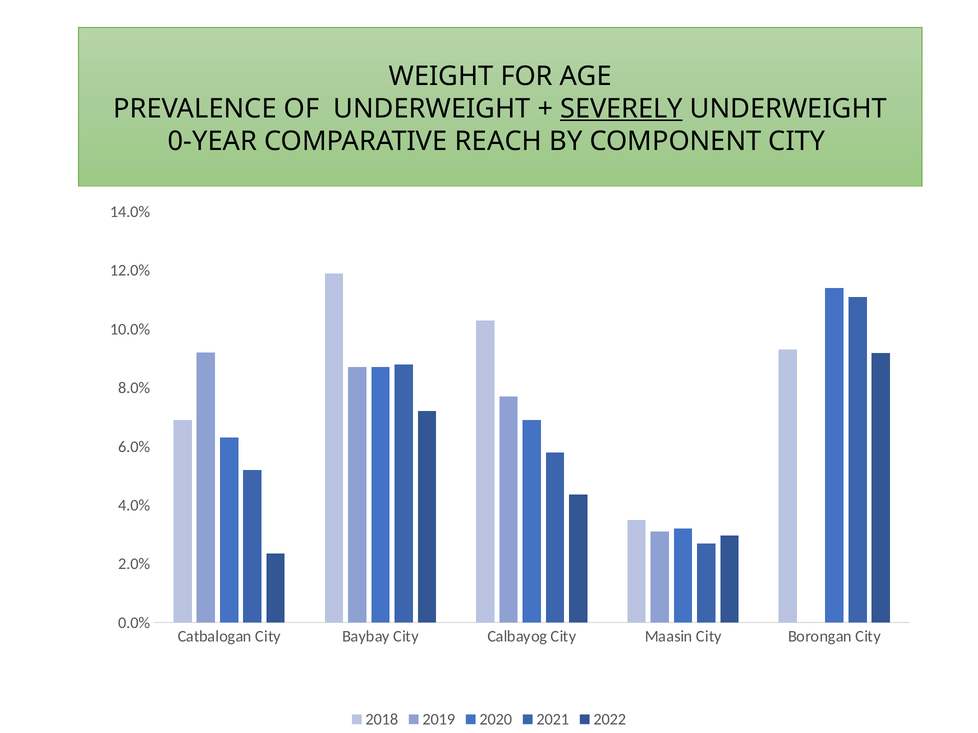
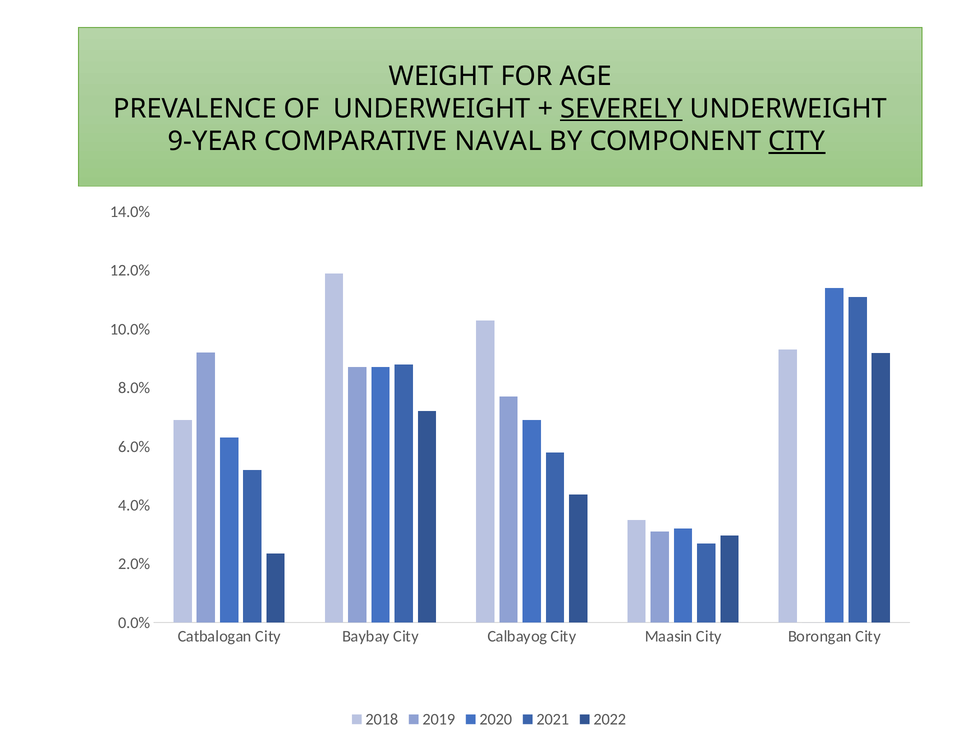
0-YEAR: 0-YEAR -> 9-YEAR
REACH: REACH -> NAVAL
CITY at (797, 141) underline: none -> present
